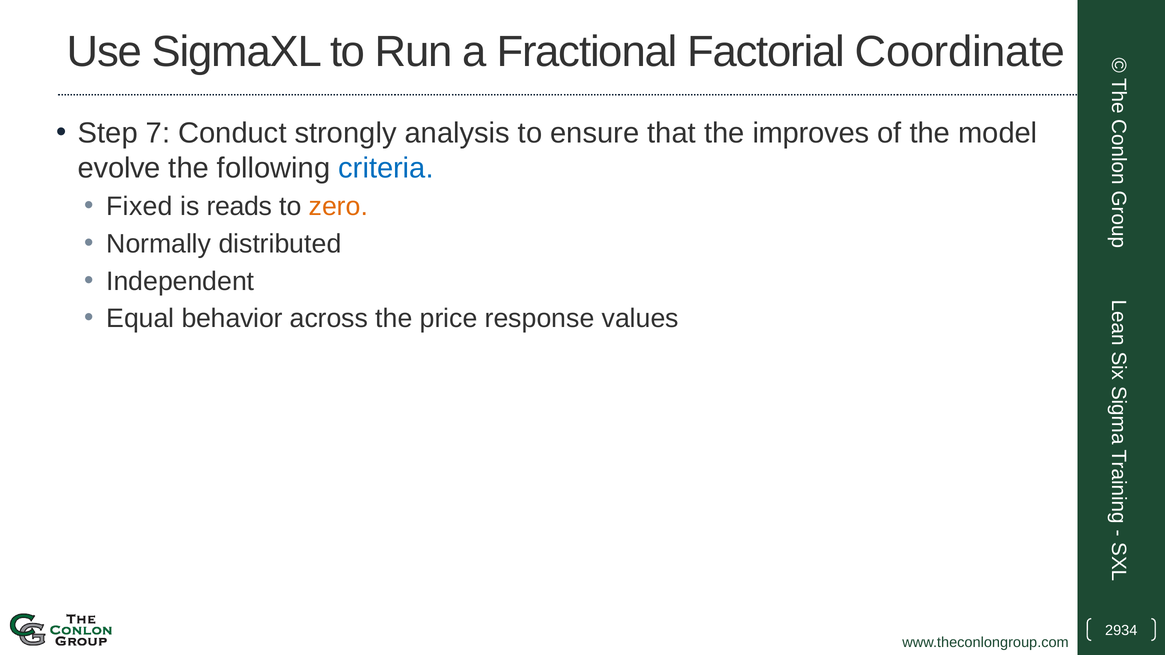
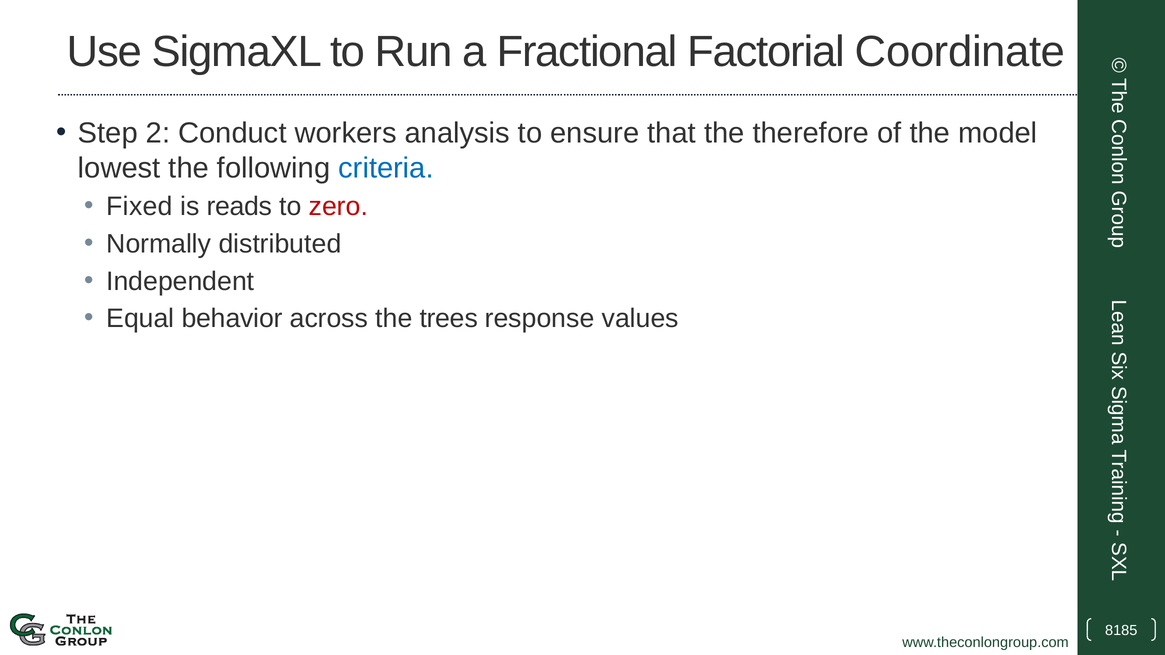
7: 7 -> 2
strongly: strongly -> workers
improves: improves -> therefore
evolve: evolve -> lowest
zero colour: orange -> red
price: price -> trees
2934: 2934 -> 8185
